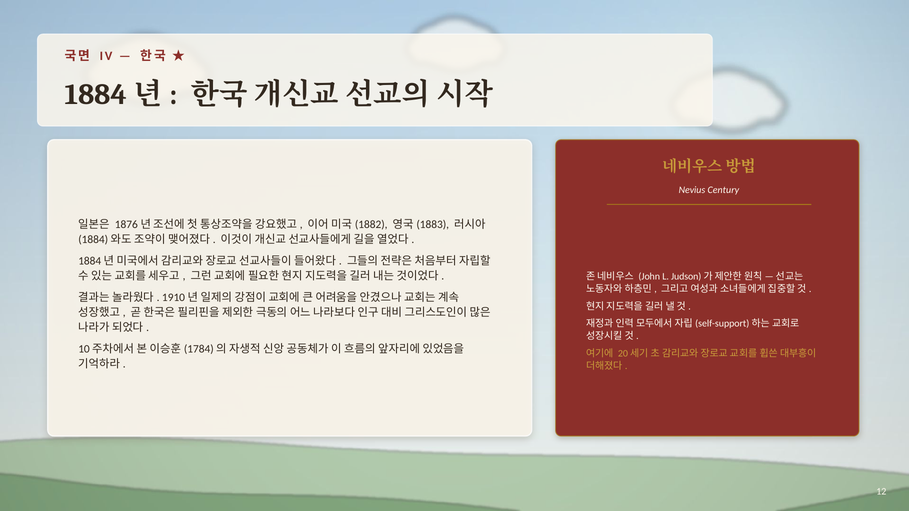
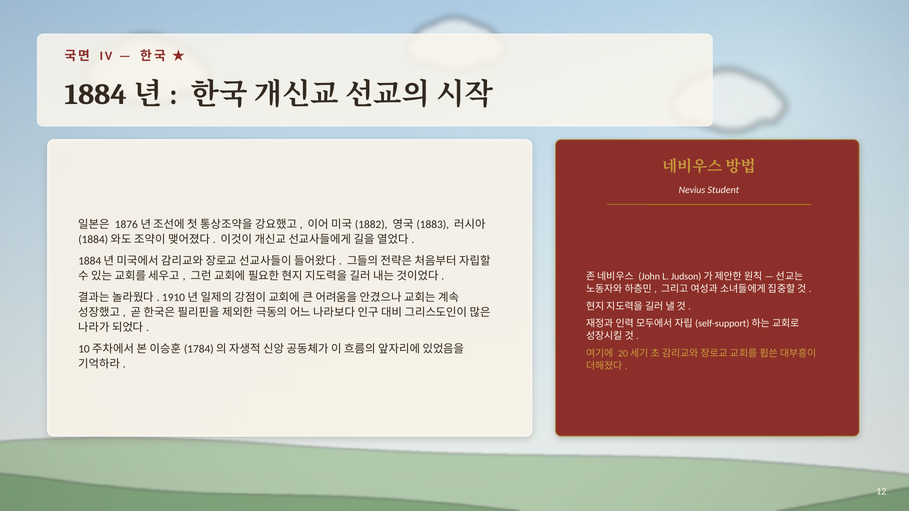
Century: Century -> Student
